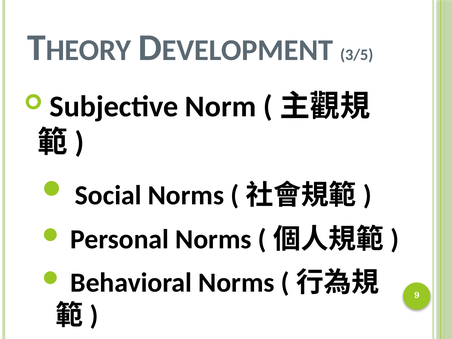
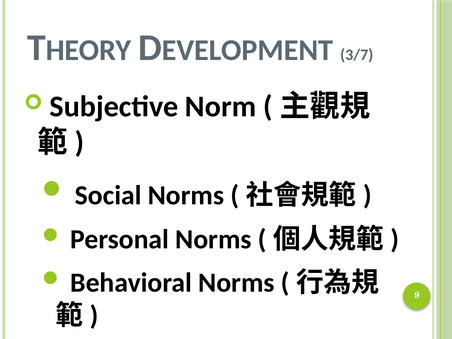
3/5: 3/5 -> 3/7
